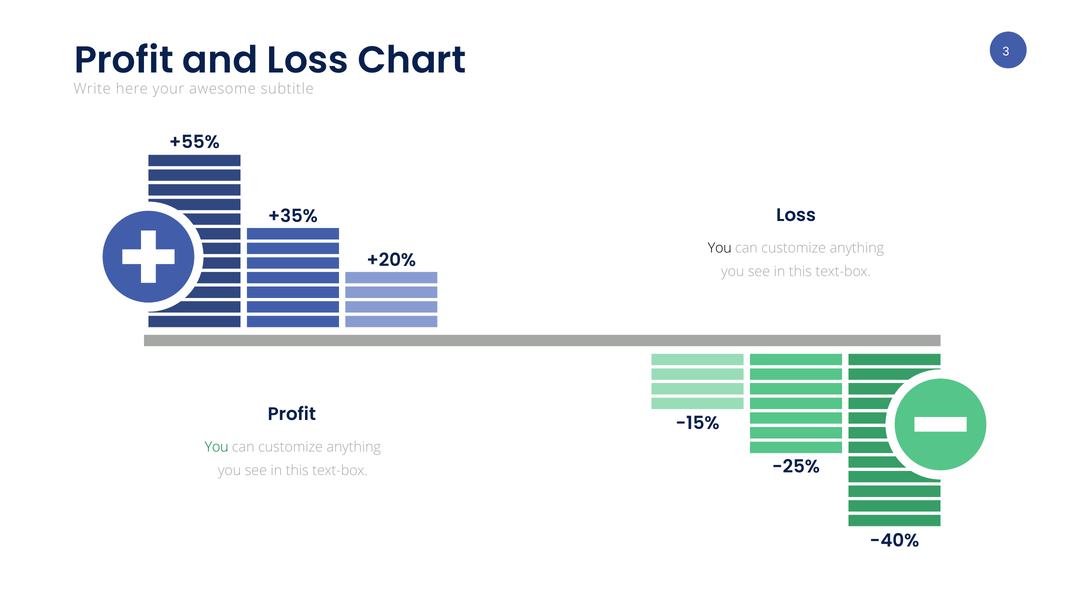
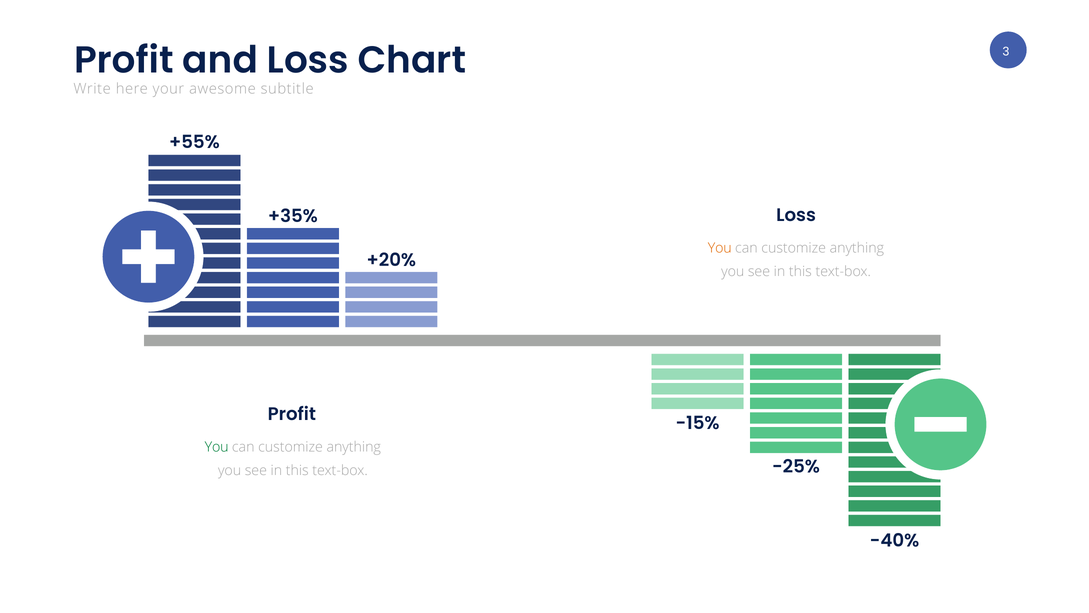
You at (720, 248) colour: black -> orange
